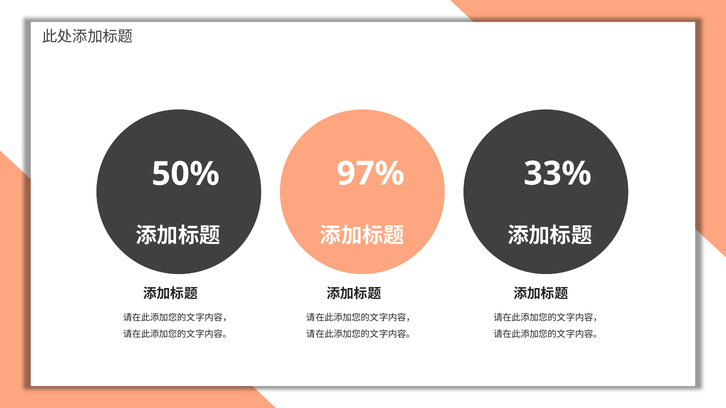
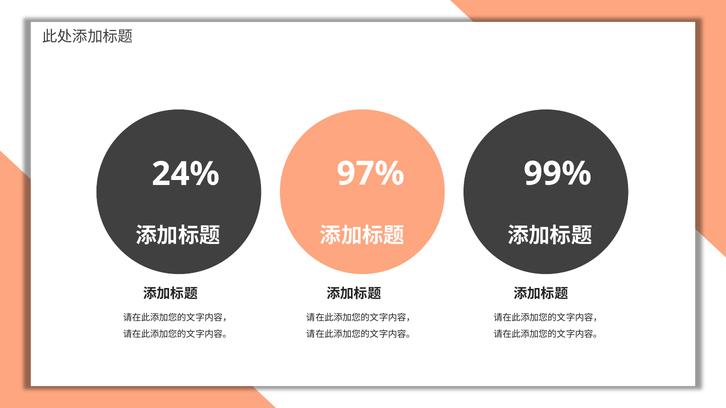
50%: 50% -> 24%
33%: 33% -> 99%
